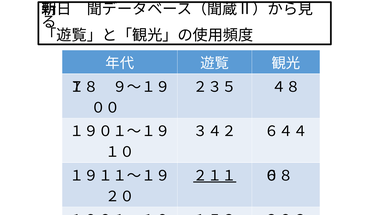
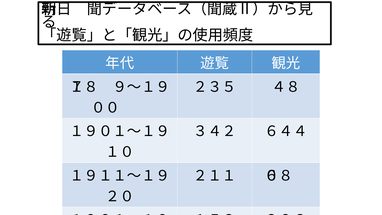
２１１ underline: present -> none
